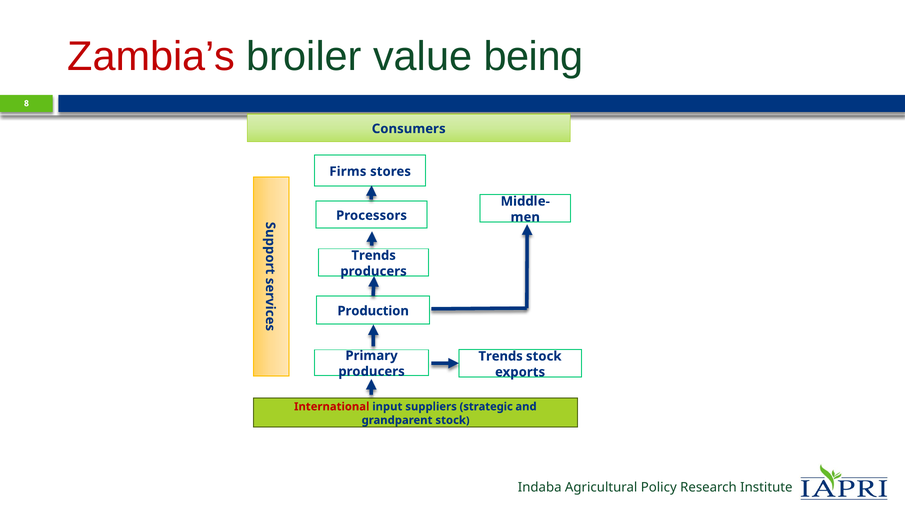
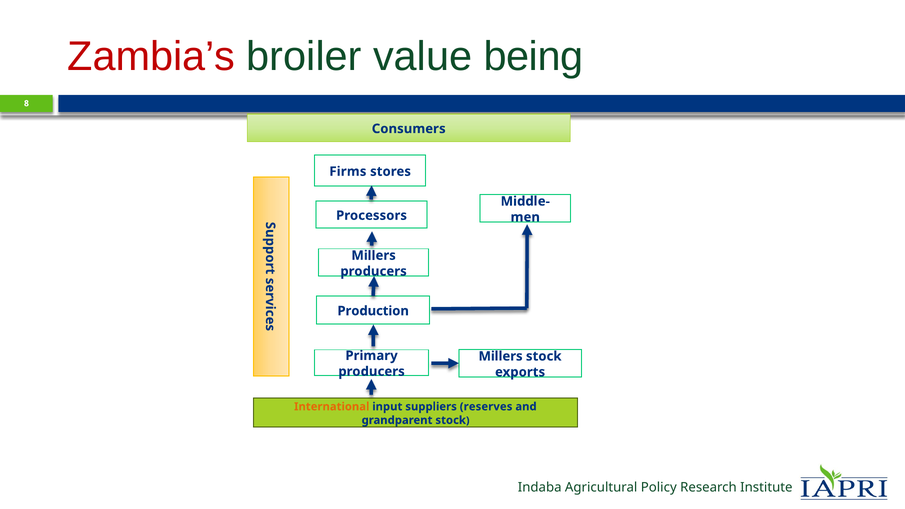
Trends at (374, 255): Trends -> Millers
Trends at (501, 356): Trends -> Millers
International colour: red -> orange
strategic: strategic -> reserves
